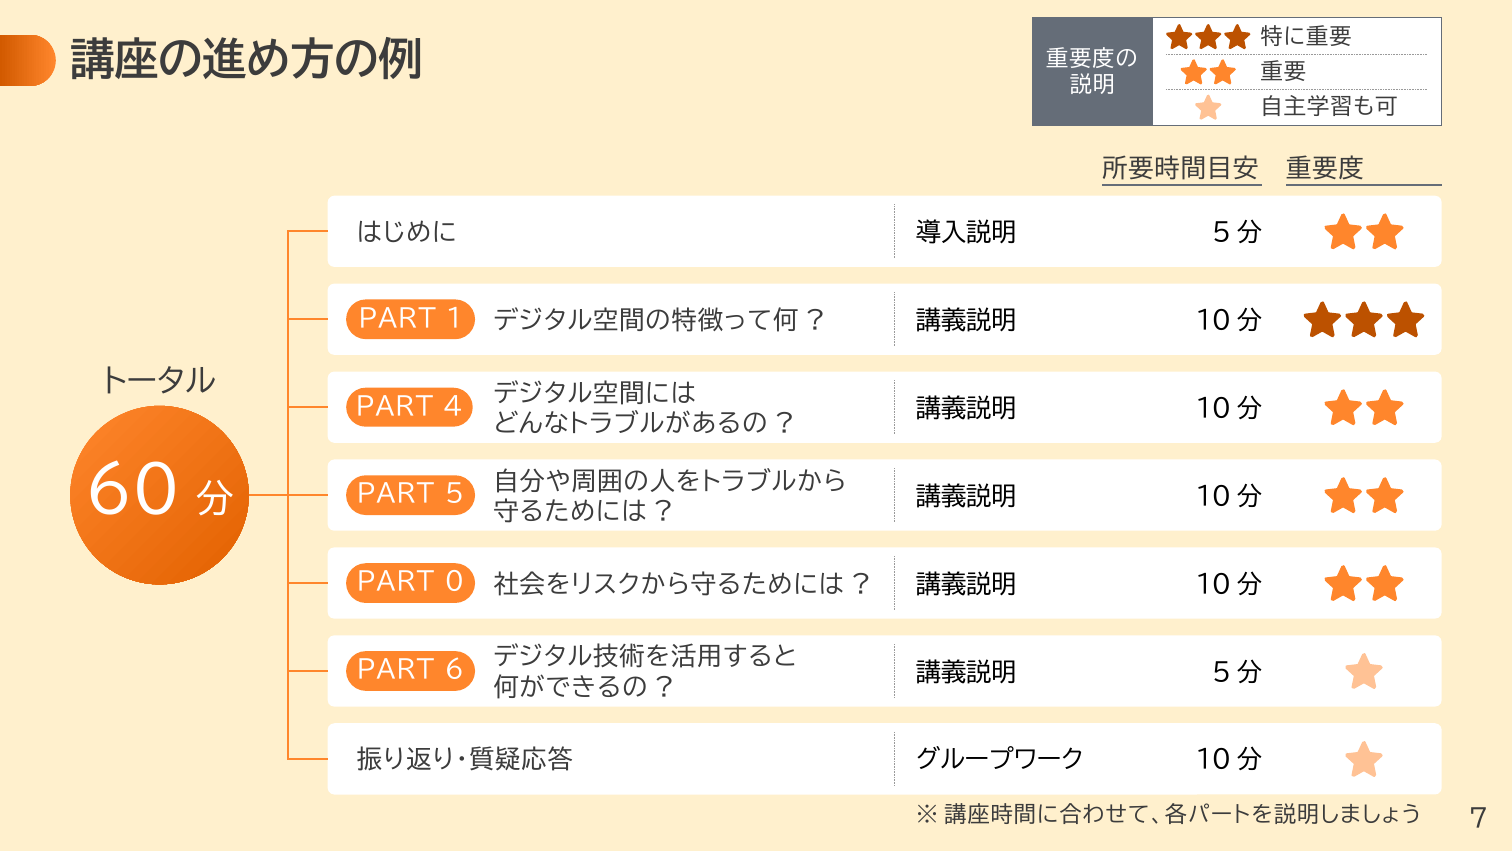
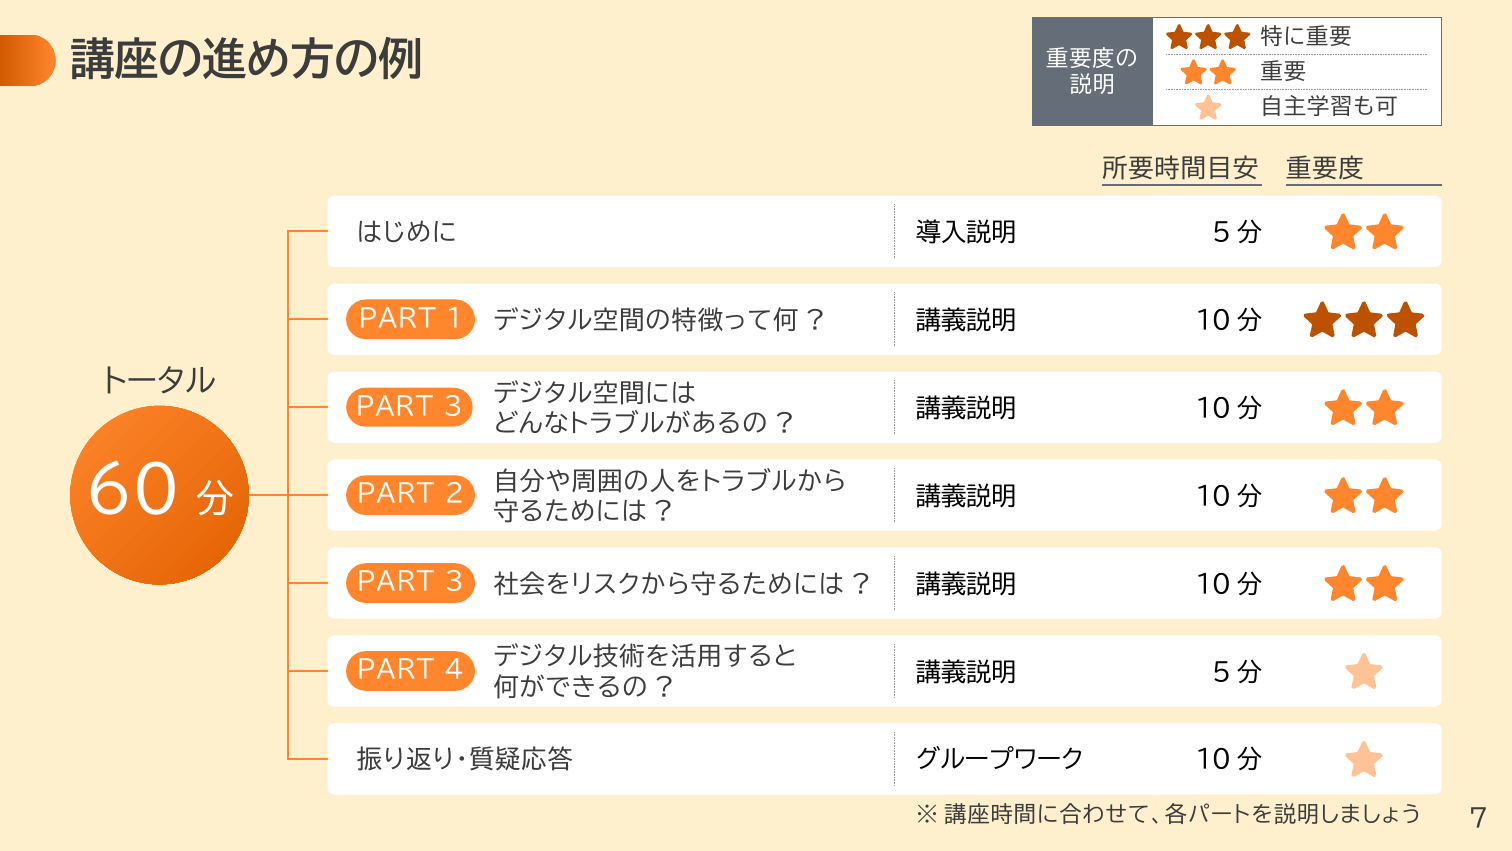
4 at (453, 406): 4 -> 3
5: 5 -> 2
0 at (454, 582): 0 -> 3
6: 6 -> 4
